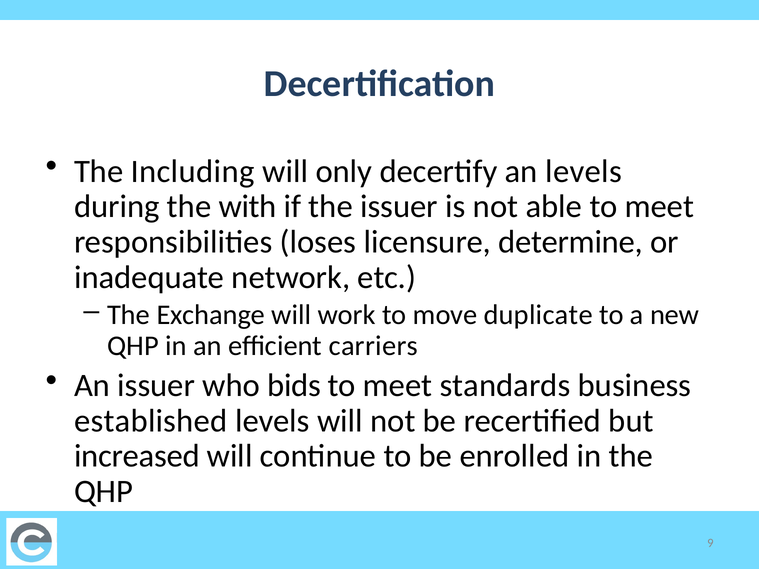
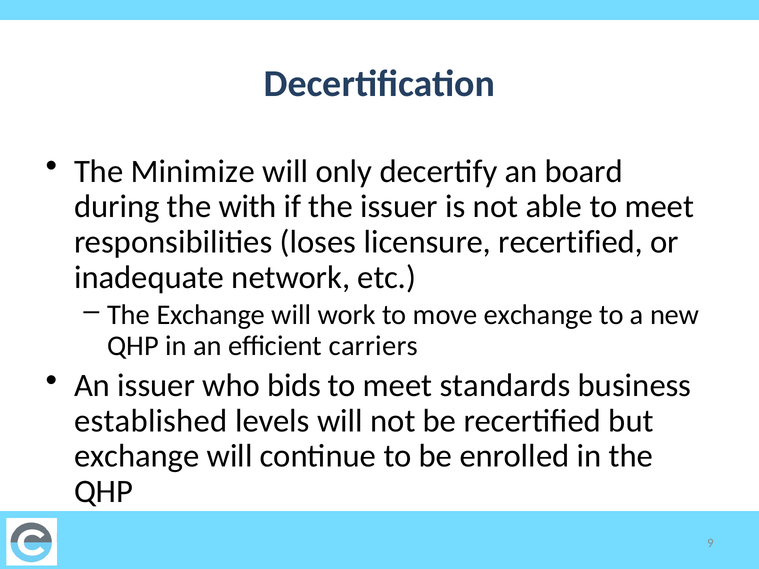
Including: Including -> Minimize
an levels: levels -> board
licensure determine: determine -> recertified
move duplicate: duplicate -> exchange
increased at (137, 456): increased -> exchange
